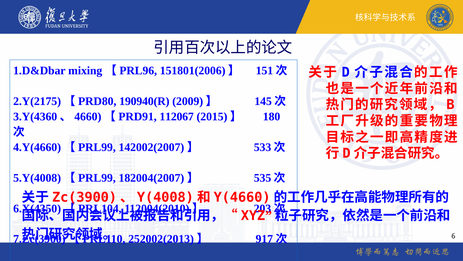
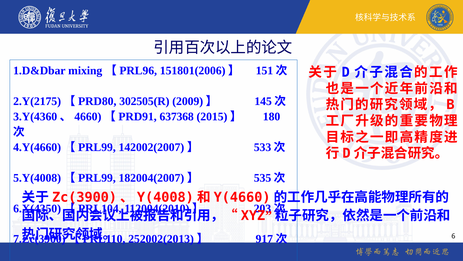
190940(R: 190940(R -> 302505(R
112067: 112067 -> 637368
